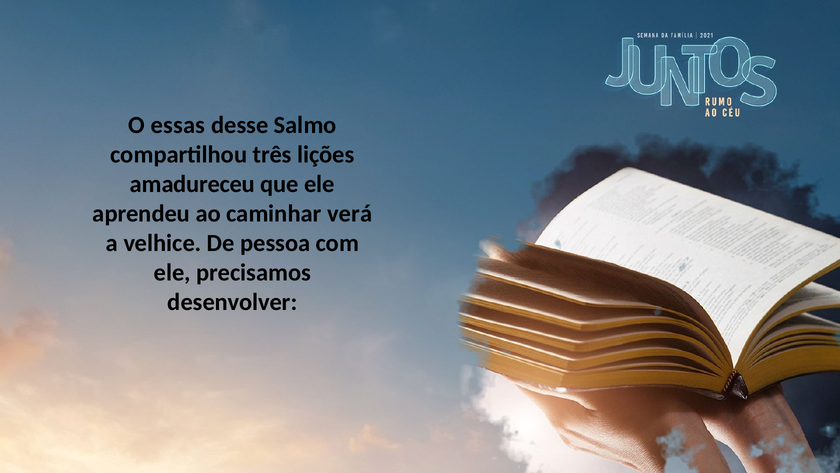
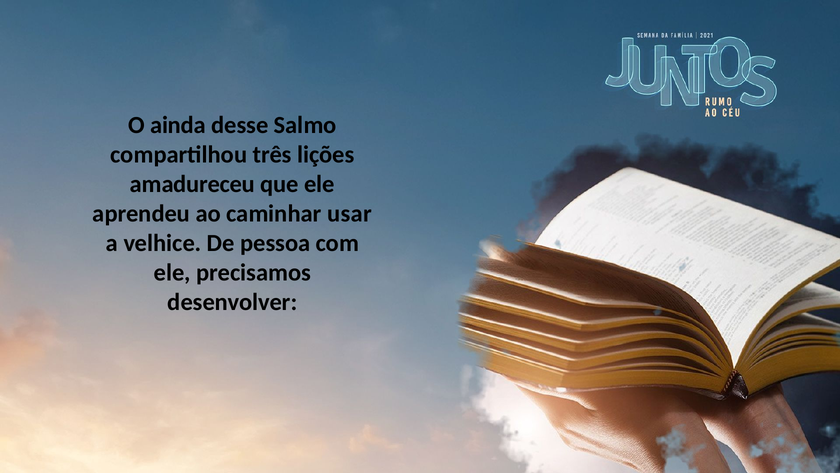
essas: essas -> ainda
verá: verá -> usar
